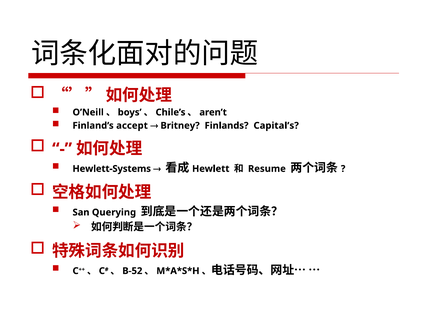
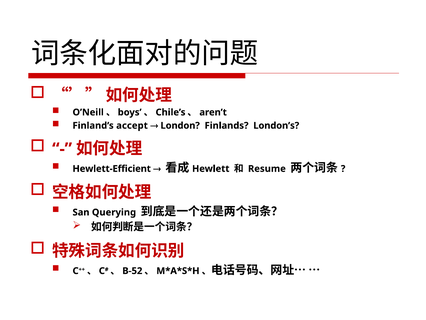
Britney: Britney -> London
Capital’s: Capital’s -> London’s
Hewlett-Systems: Hewlett-Systems -> Hewlett-Efficient
